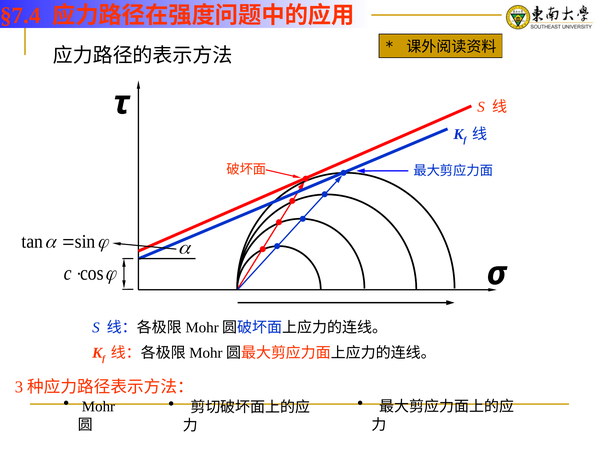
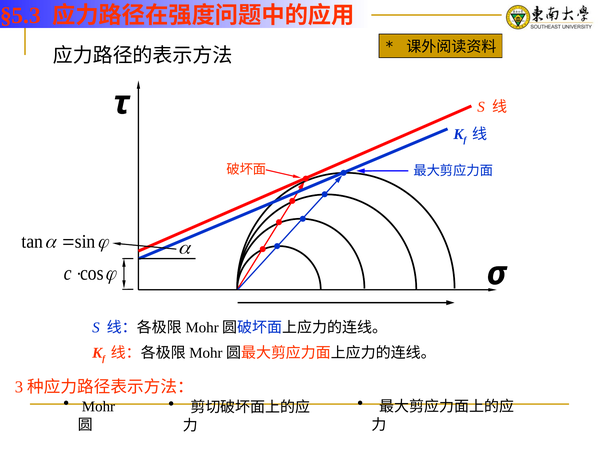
§7.4: §7.4 -> §5.3
